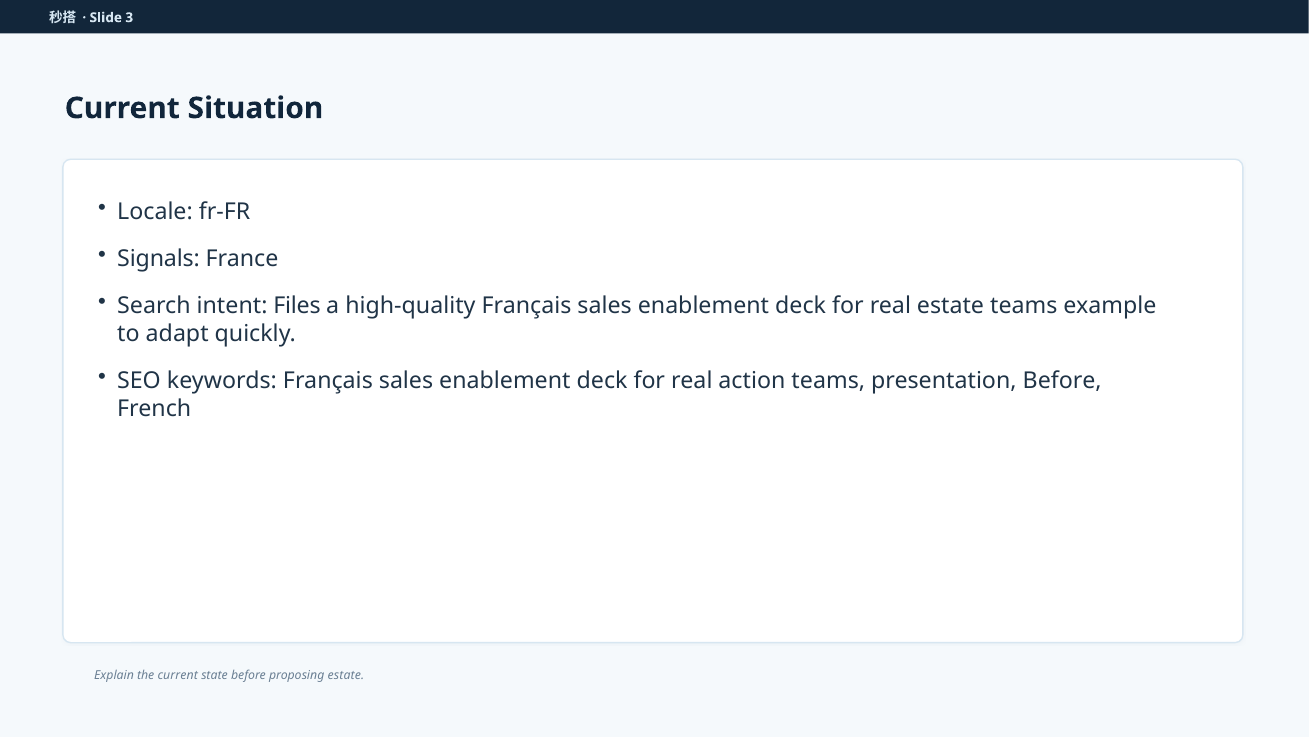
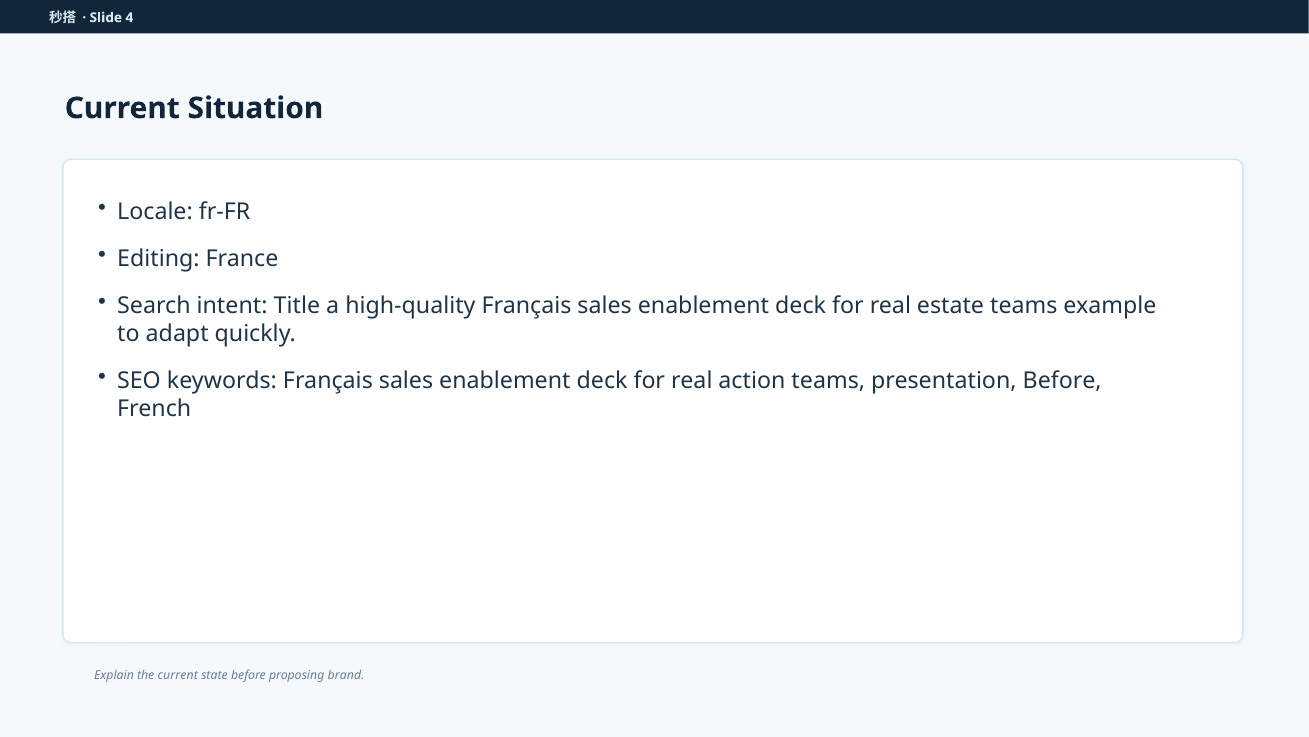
3: 3 -> 4
Signals: Signals -> Editing
Files: Files -> Title
proposing estate: estate -> brand
